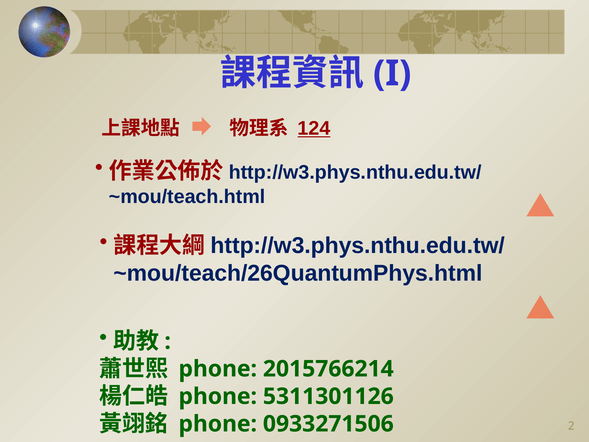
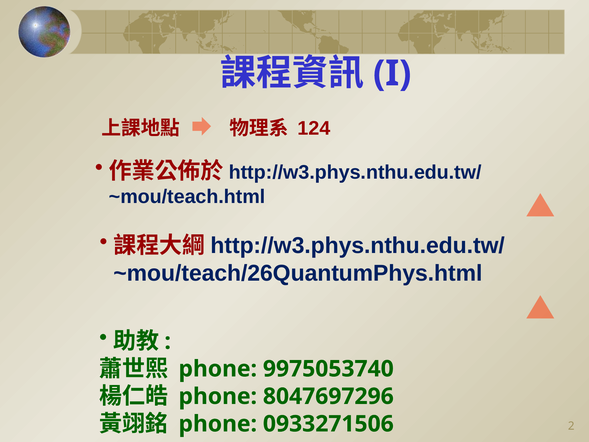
124 underline: present -> none
2015766214: 2015766214 -> 9975053740
5311301126: 5311301126 -> 8047697296
